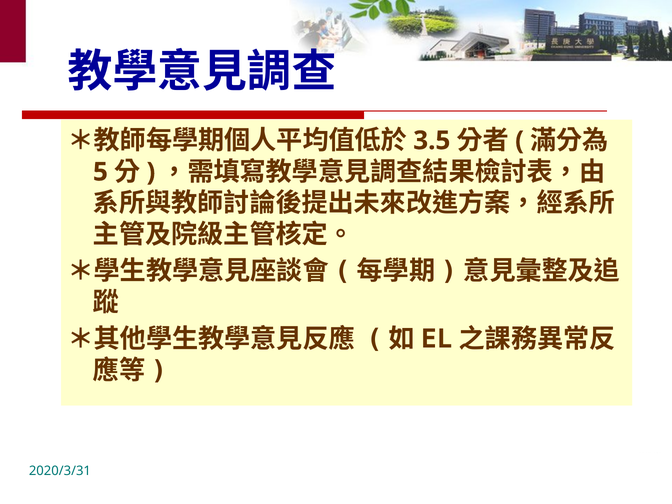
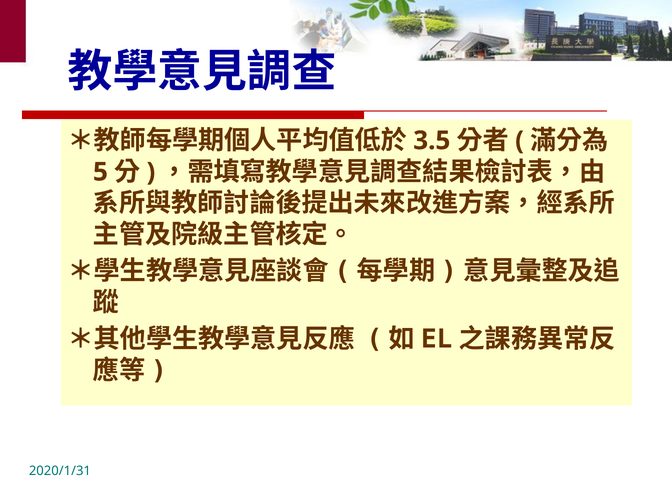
2020/3/31: 2020/3/31 -> 2020/1/31
